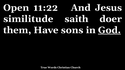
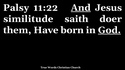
Open: Open -> Palsy
And underline: none -> present
sons: sons -> born
